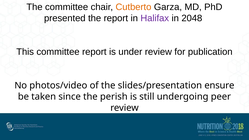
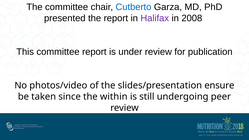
Cutberto colour: orange -> blue
2048: 2048 -> 2008
perish: perish -> within
